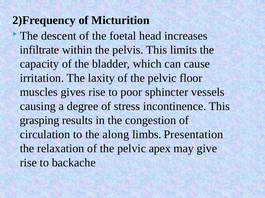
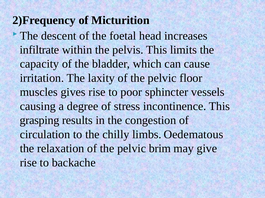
along: along -> chilly
Presentation: Presentation -> Oedematous
apex: apex -> brim
